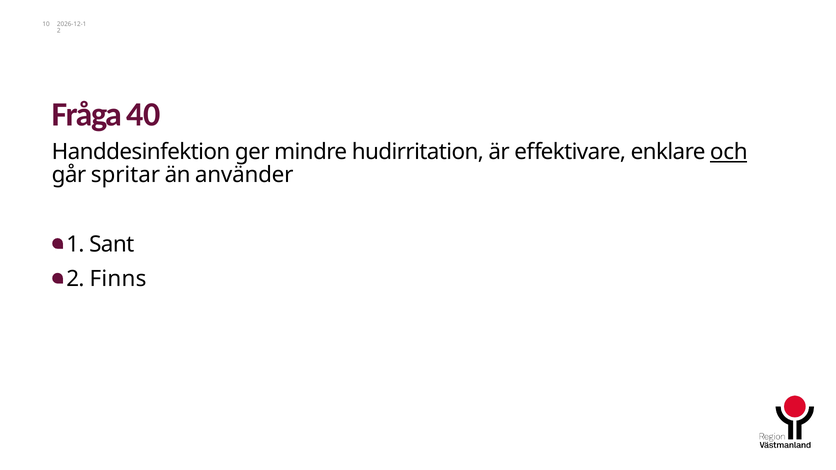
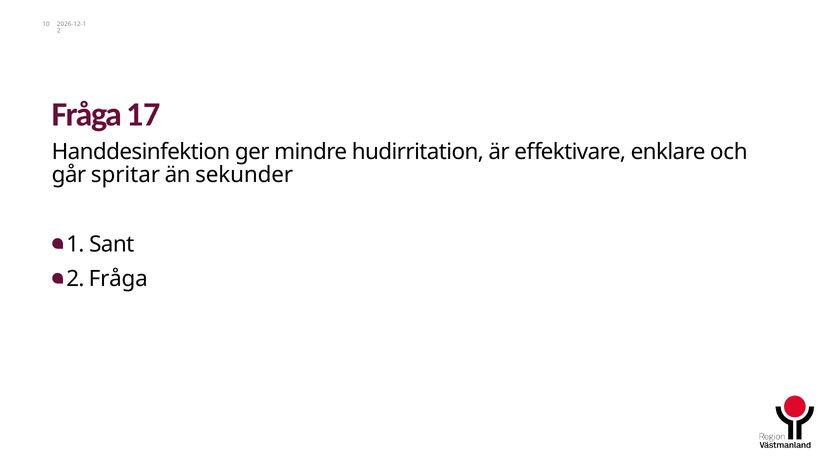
40: 40 -> 17
och underline: present -> none
använder: använder -> sekunder
2 Finns: Finns -> Fråga
